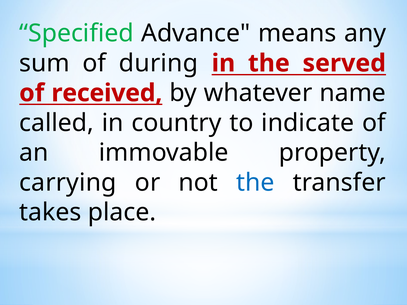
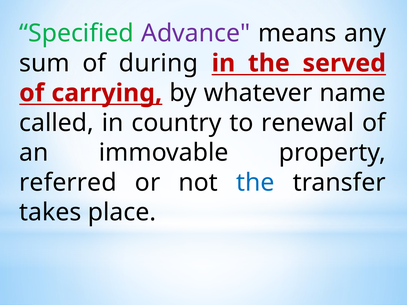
Advance colour: black -> purple
received: received -> carrying
indicate: indicate -> renewal
carrying: carrying -> referred
